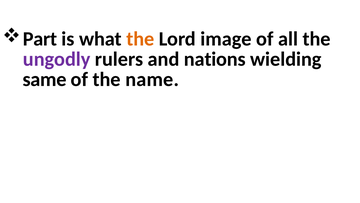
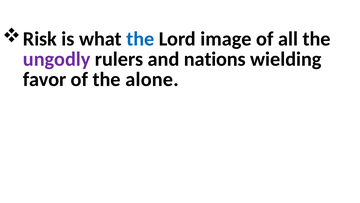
Part: Part -> Risk
the at (140, 39) colour: orange -> blue
same: same -> favor
name: name -> alone
